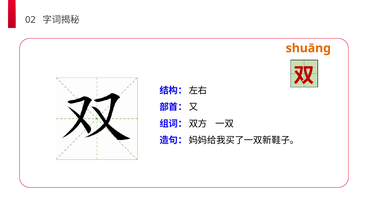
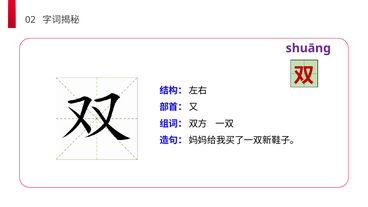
shuāng colour: orange -> purple
